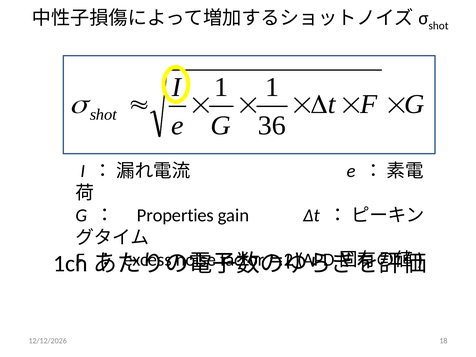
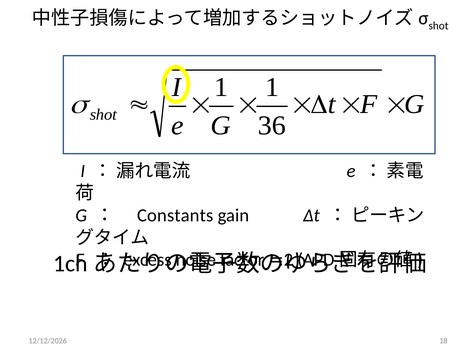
Properties: Properties -> Constants
